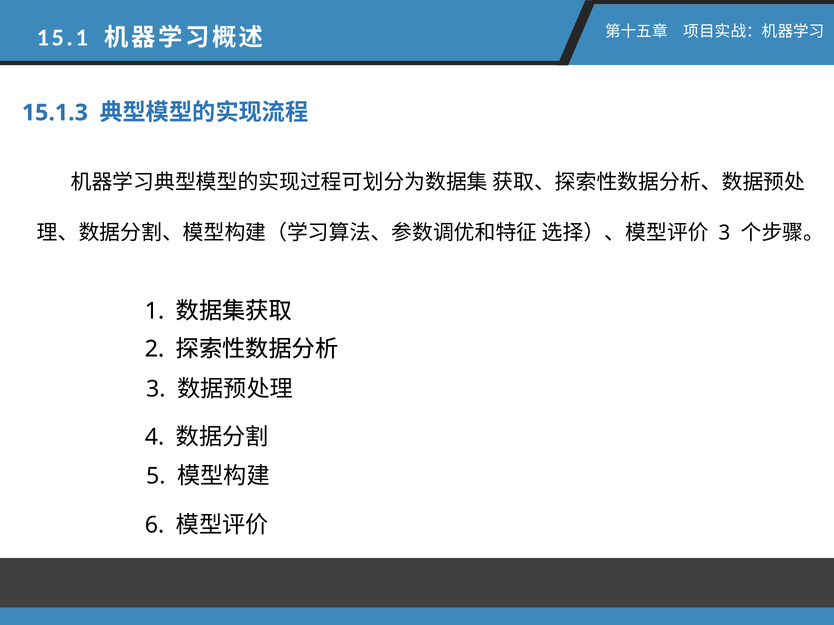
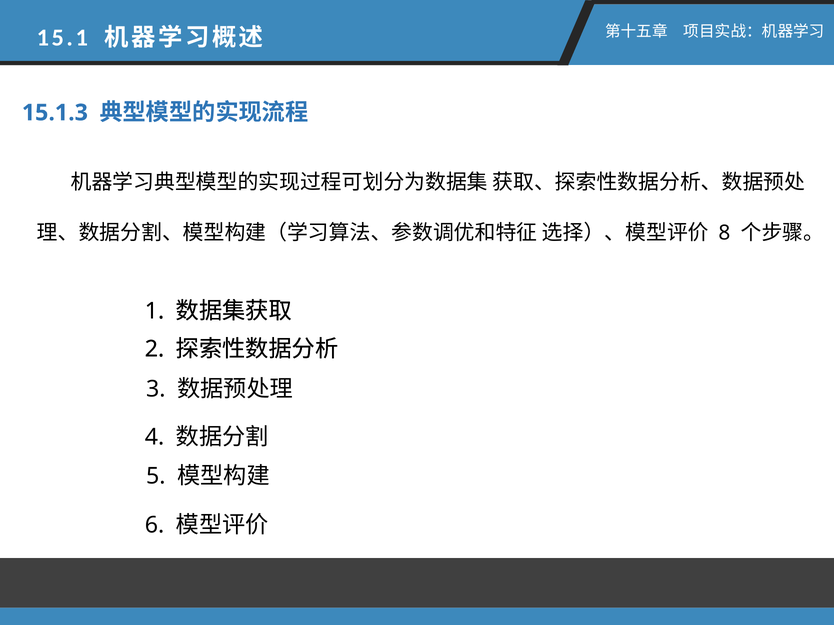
3 at (724, 233): 3 -> 8
